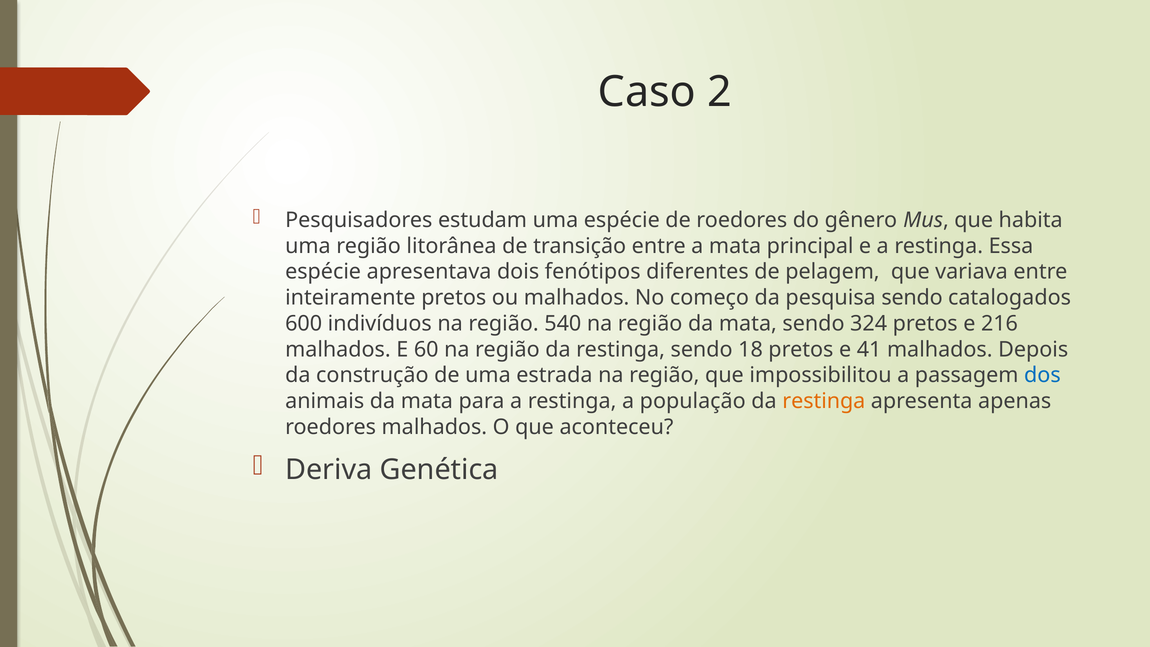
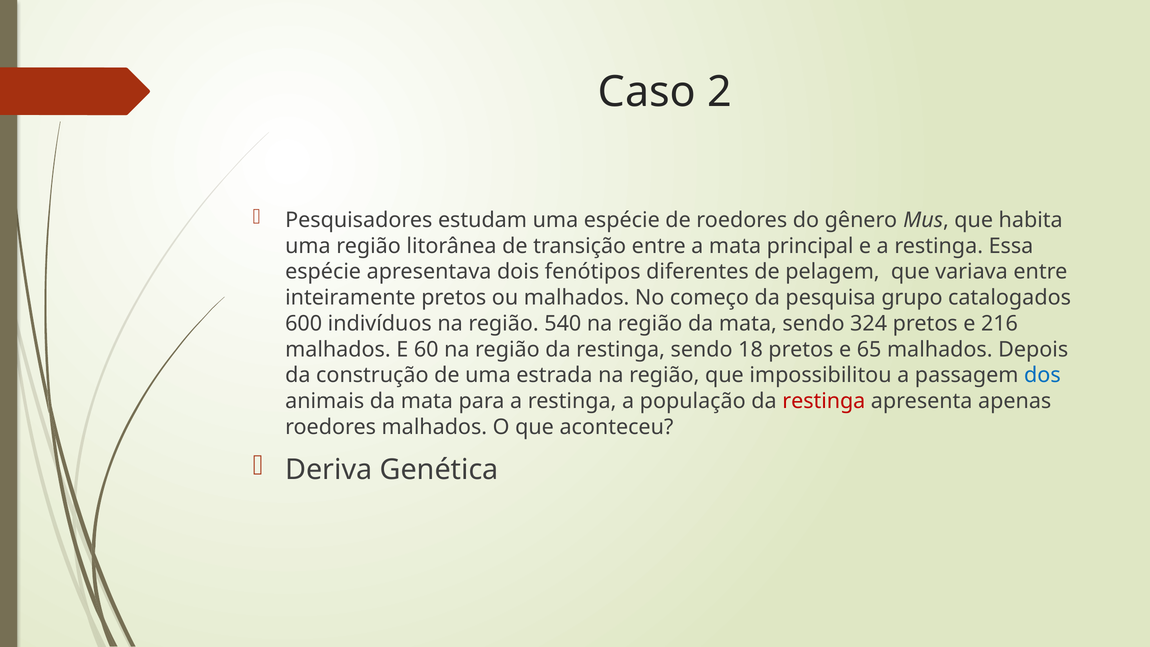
pesquisa sendo: sendo -> grupo
41: 41 -> 65
restinga at (824, 401) colour: orange -> red
